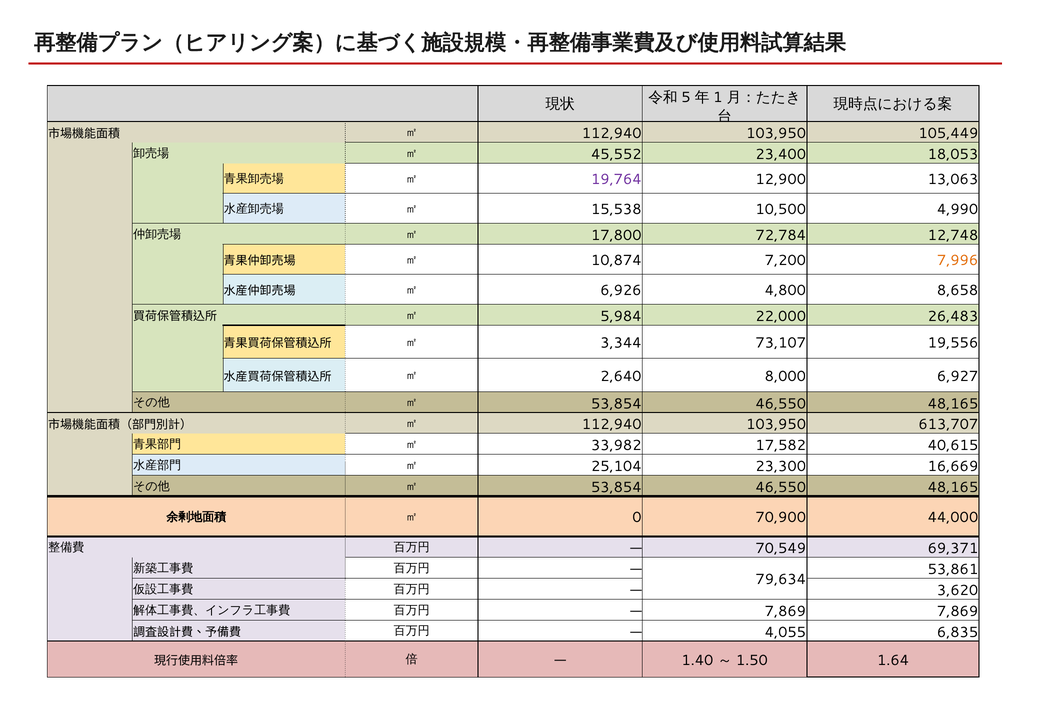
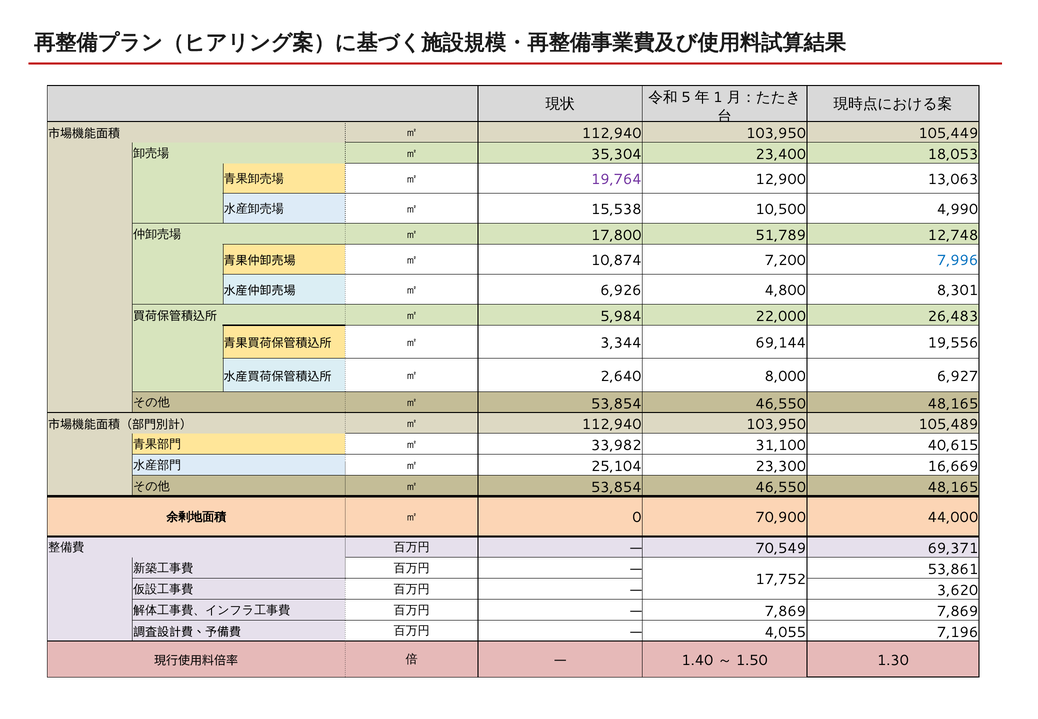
45,552: 45,552 -> 35,304
72,784: 72,784 -> 51,789
7,996 colour: orange -> blue
8,658: 8,658 -> 8,301
73,107: 73,107 -> 69,144
613,707: 613,707 -> 105,489
17,582: 17,582 -> 31,100
79,634: 79,634 -> 17,752
6,835: 6,835 -> 7,196
1.64: 1.64 -> 1.30
